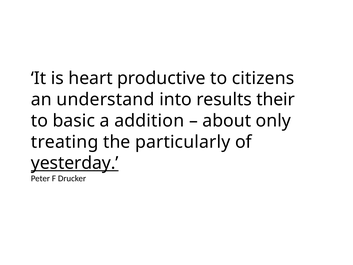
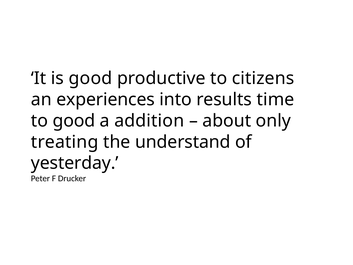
is heart: heart -> good
understand: understand -> experiences
their: their -> time
to basic: basic -> good
particularly: particularly -> understand
yesterday underline: present -> none
